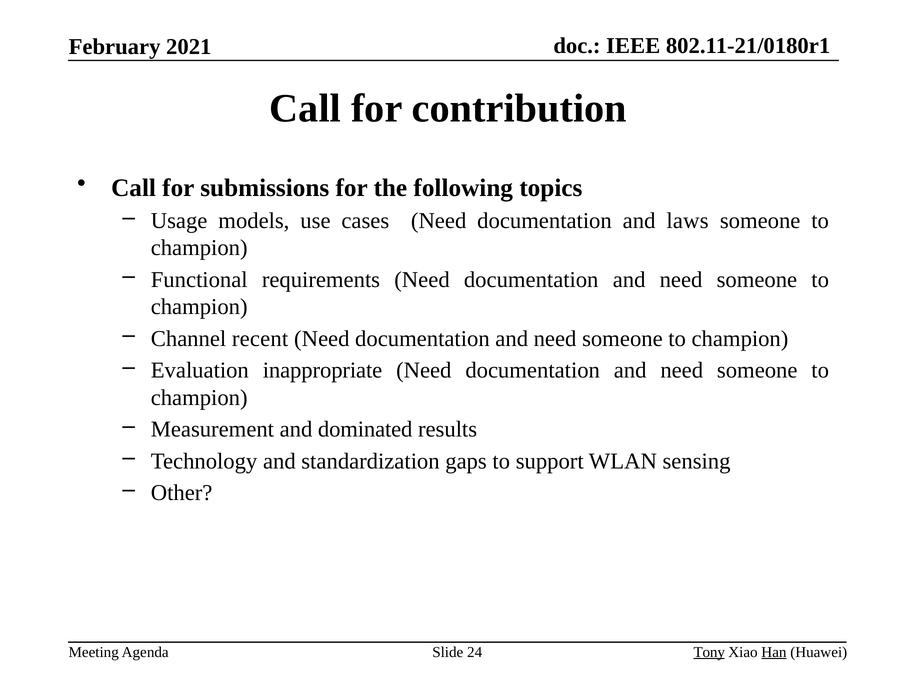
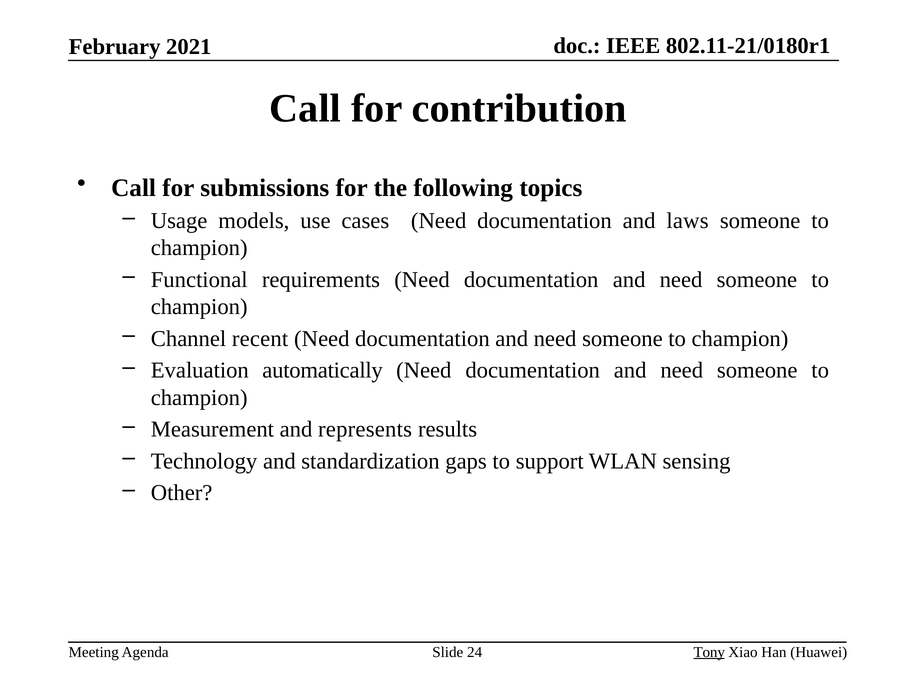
inappropriate: inappropriate -> automatically
dominated: dominated -> represents
Han underline: present -> none
